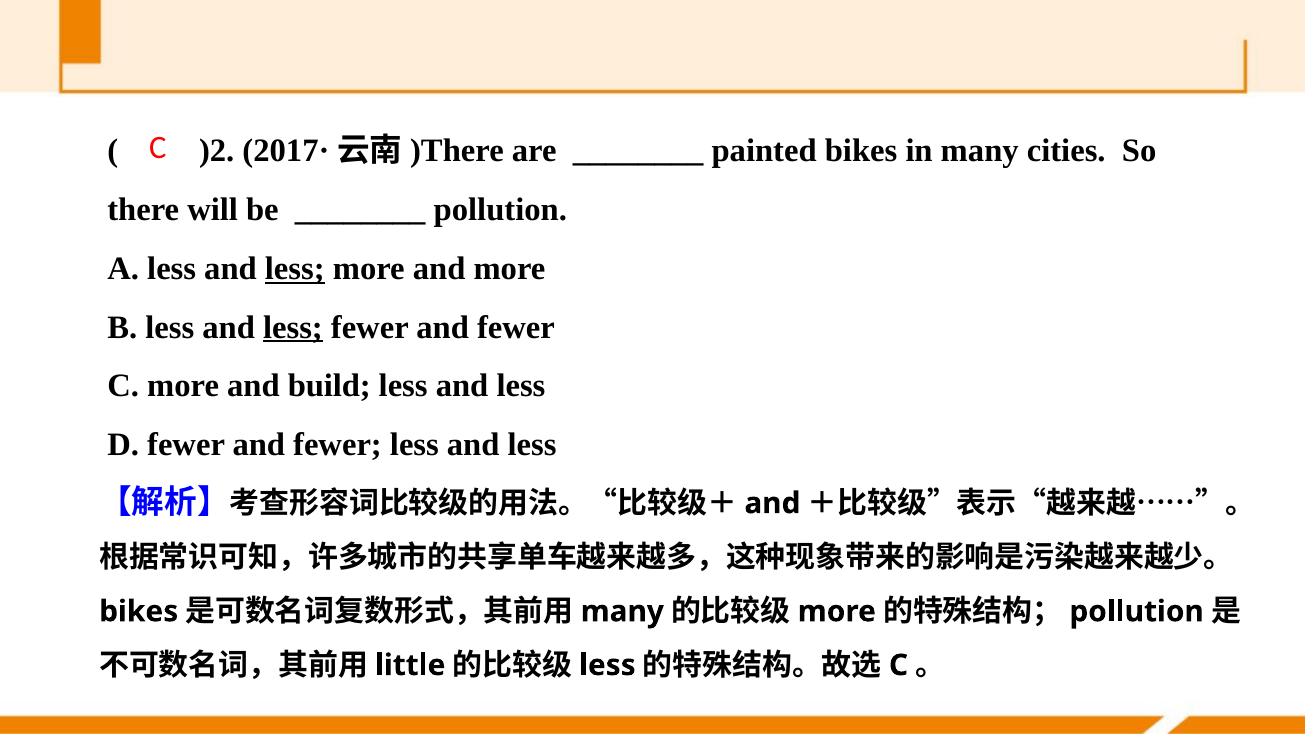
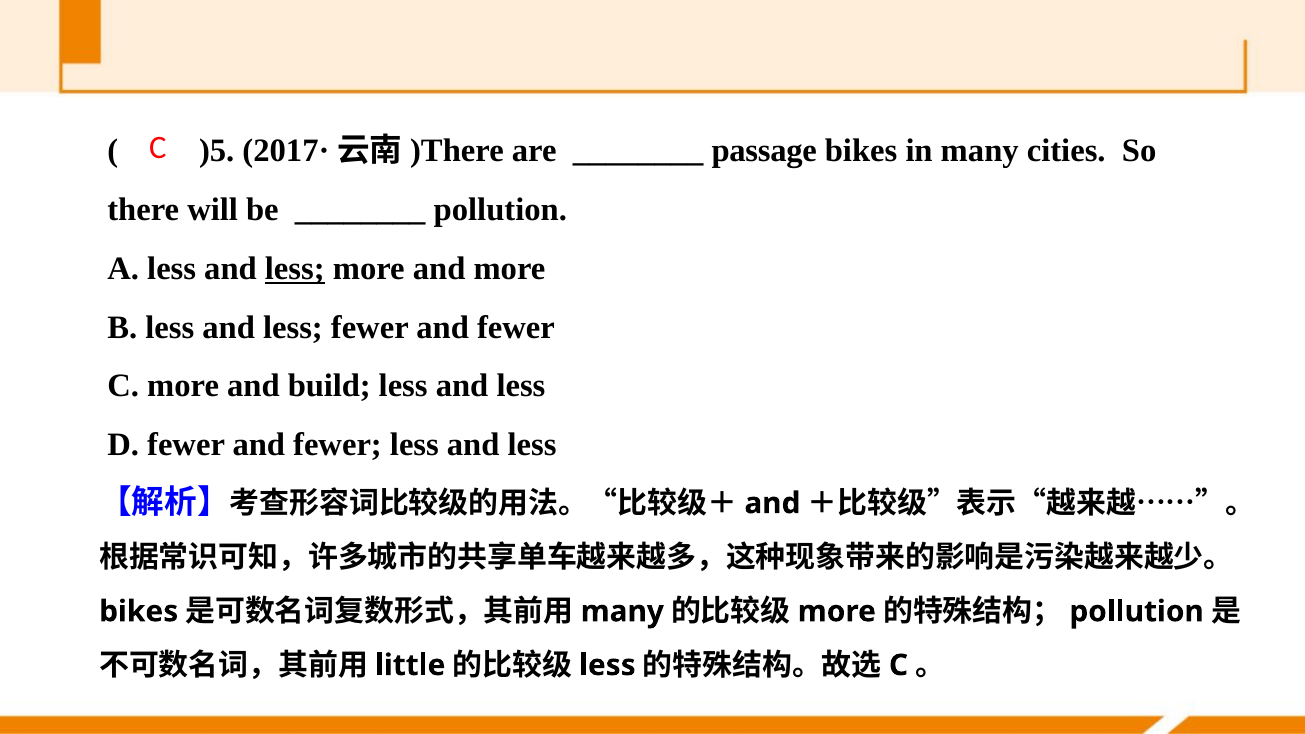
)2: )2 -> )5
painted: painted -> passage
less at (293, 327) underline: present -> none
